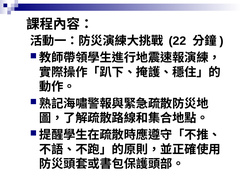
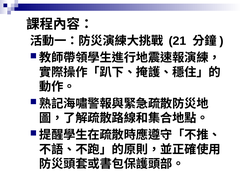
22: 22 -> 21
